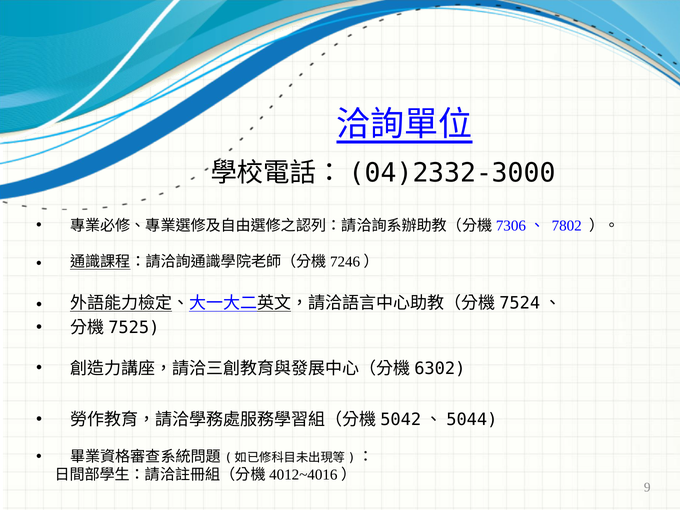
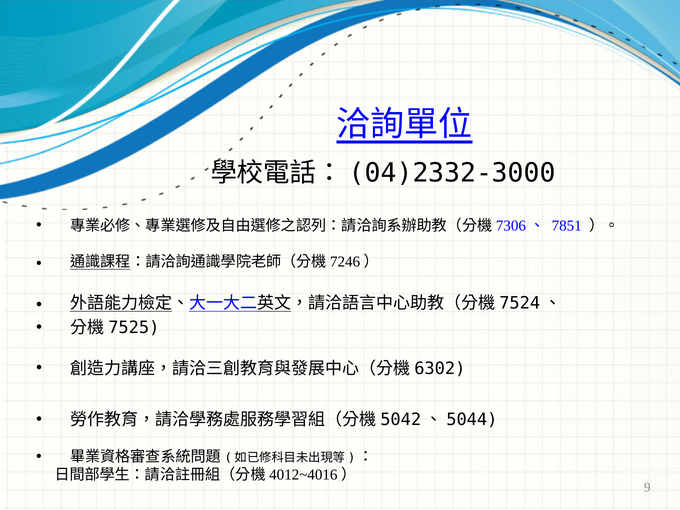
7802: 7802 -> 7851
